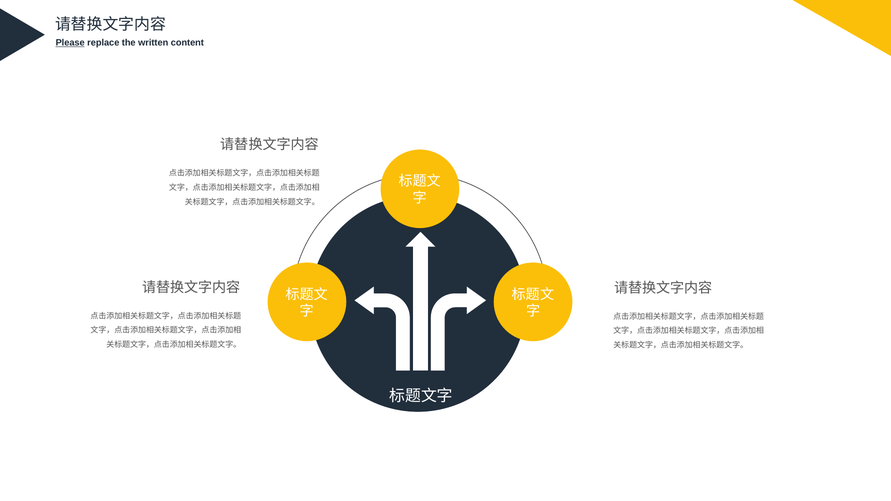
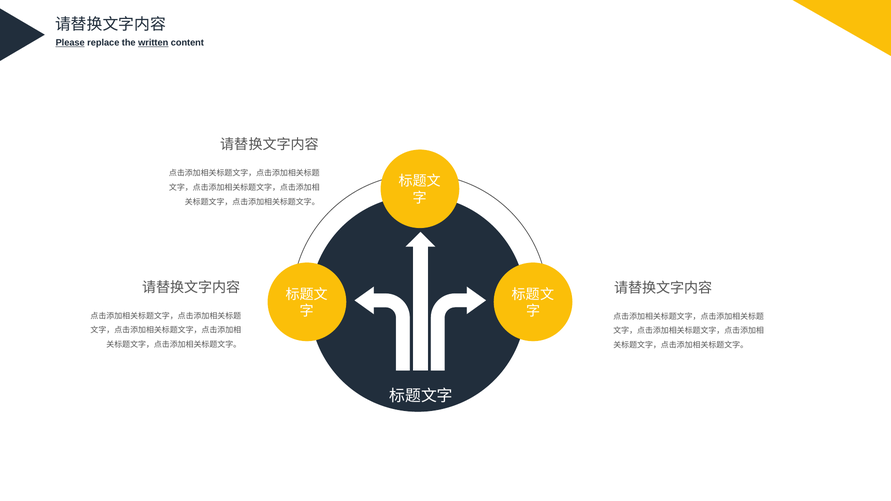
written underline: none -> present
